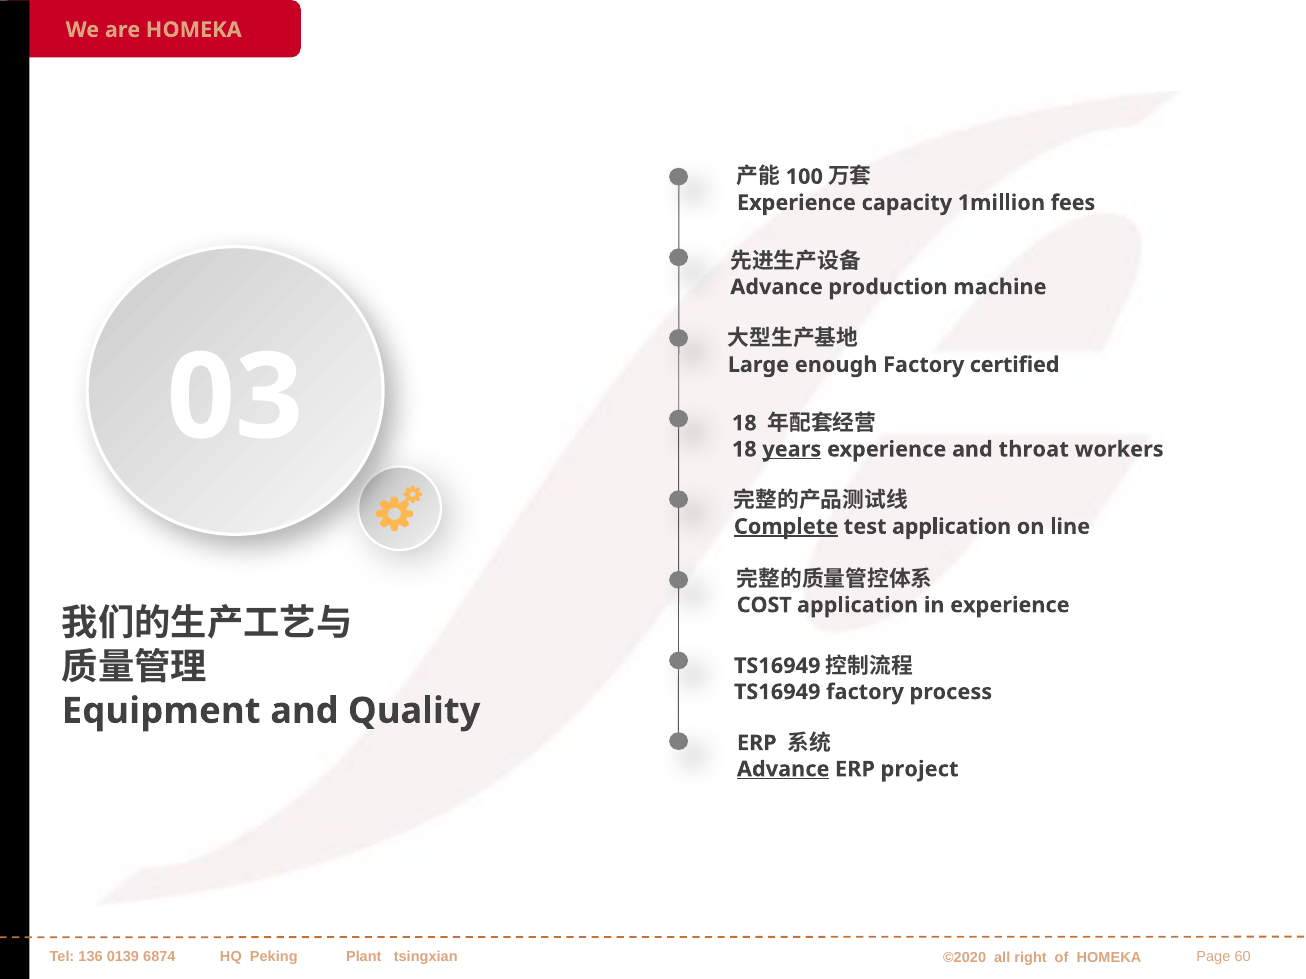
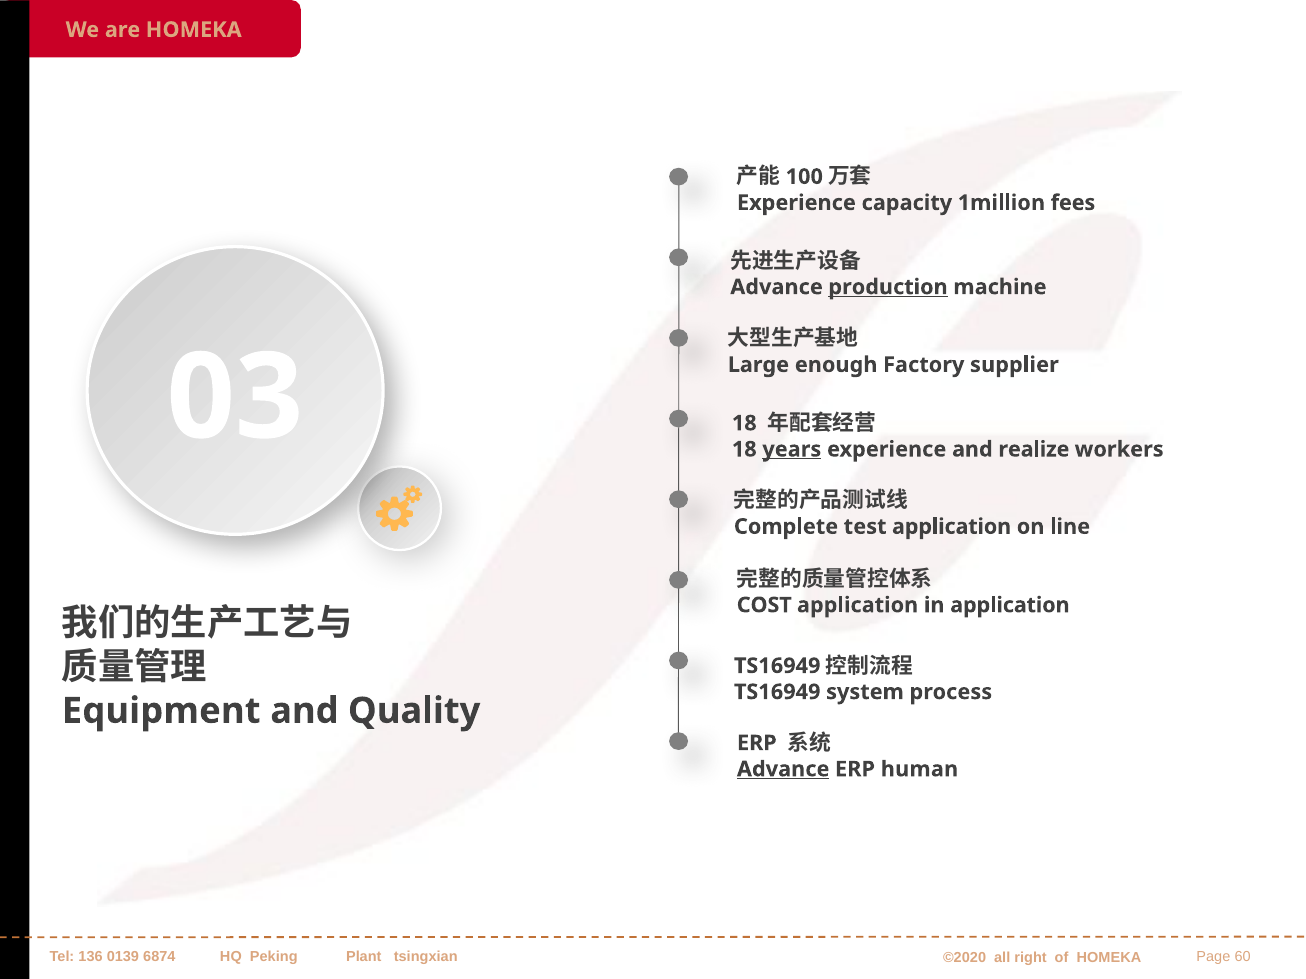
production underline: none -> present
certified: certified -> supplier
throat: throat -> realize
Complete underline: present -> none
in experience: experience -> application
TS16949 factory: factory -> system
project: project -> human
